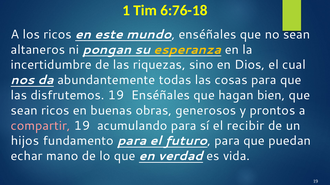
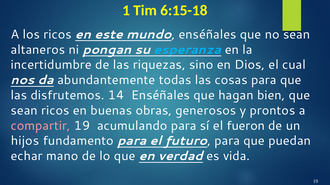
6:76-18: 6:76-18 -> 6:15-18
esperanza colour: yellow -> light blue
disfrutemos 19: 19 -> 14
recibir: recibir -> fueron
